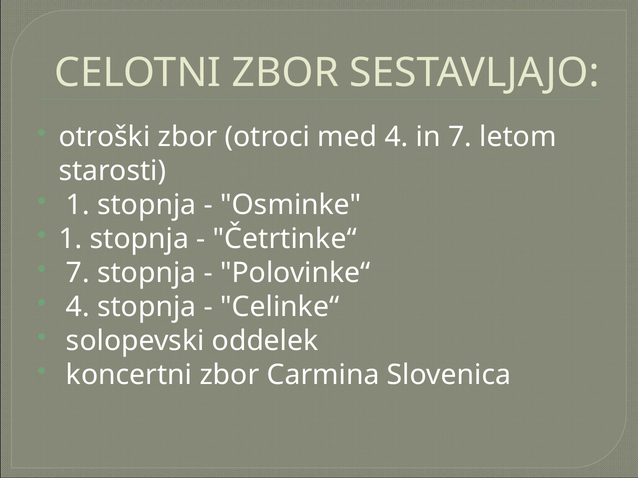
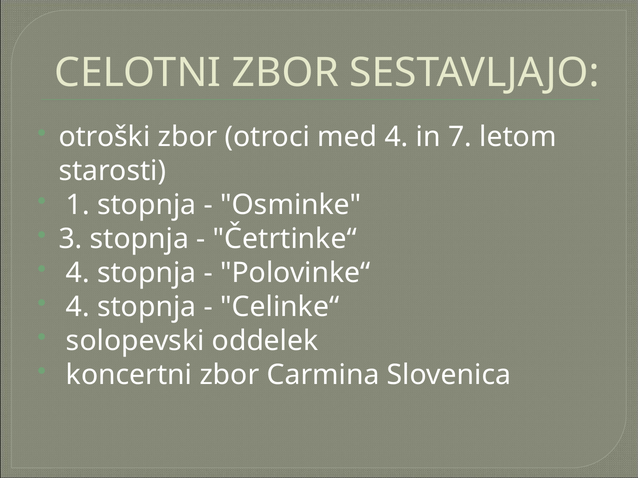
1 at (71, 239): 1 -> 3
7 at (78, 273): 7 -> 4
